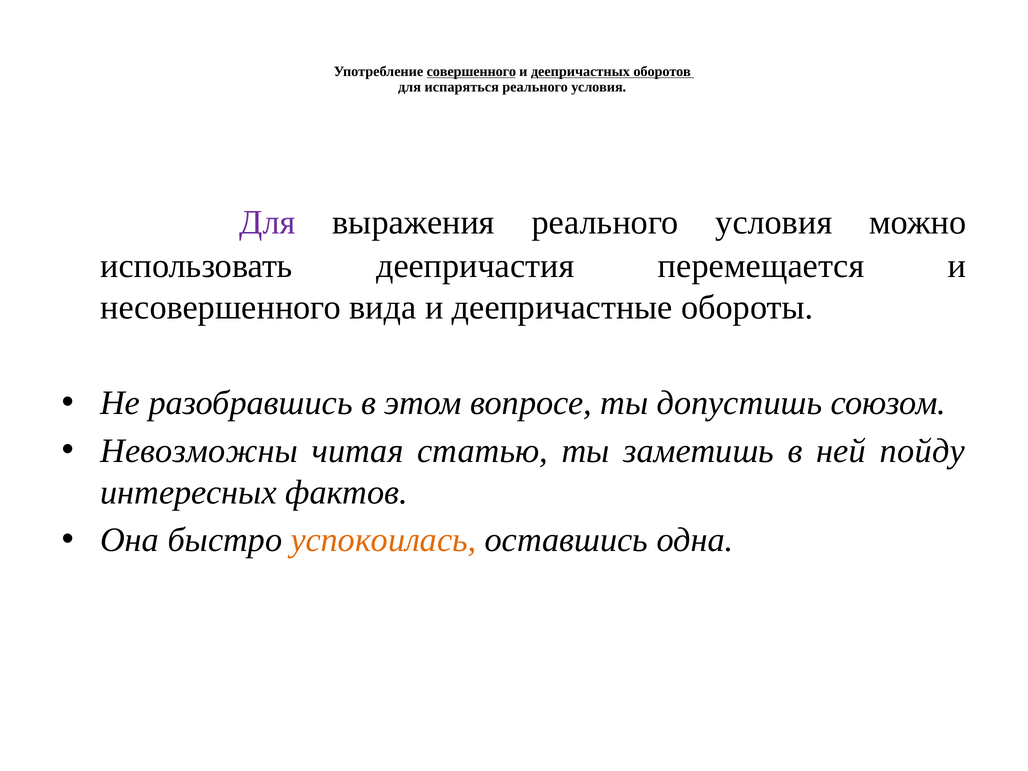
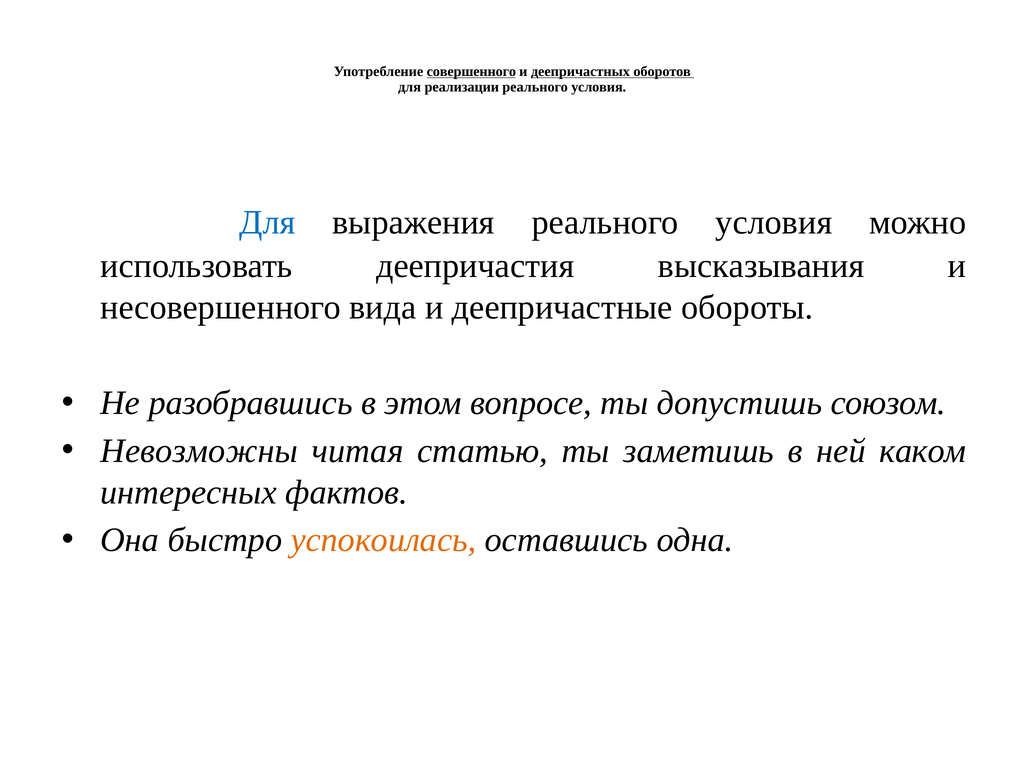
испаряться: испаряться -> реализации
Для at (267, 223) colour: purple -> blue
перемещается: перемещается -> высказывания
пойду: пойду -> каком
